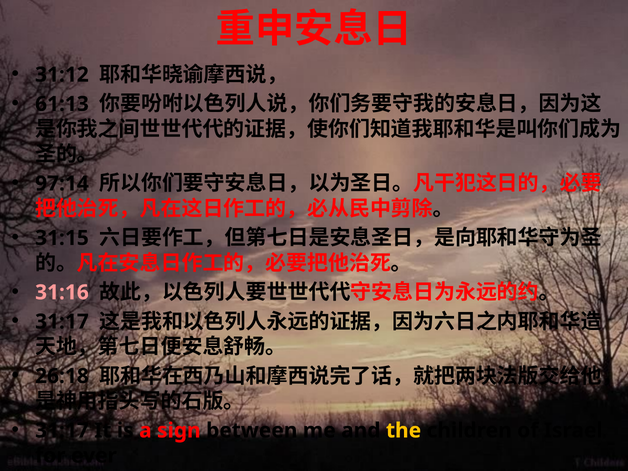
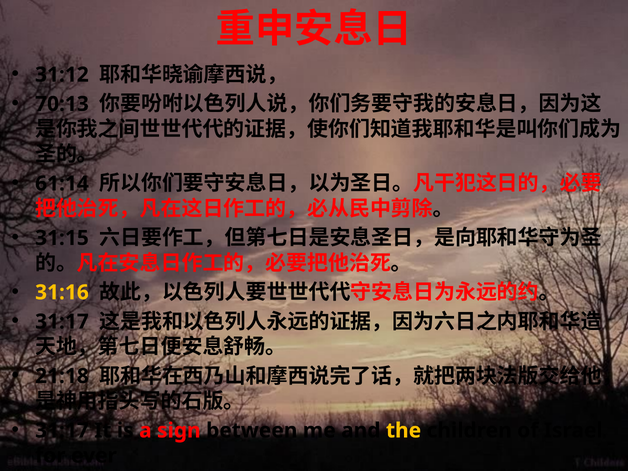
61:13: 61:13 -> 70:13
97:14: 97:14 -> 61:14
31:16 colour: pink -> yellow
26:18: 26:18 -> 21:18
